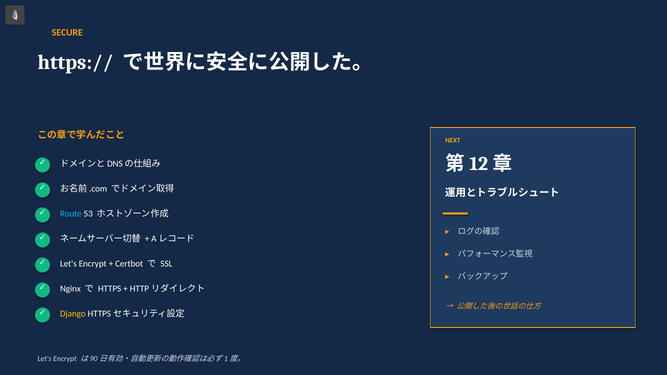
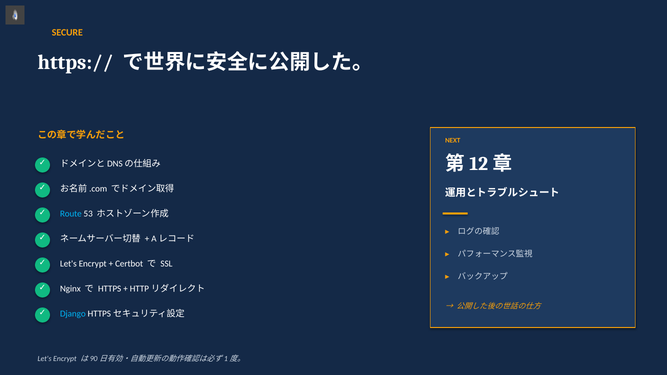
Django colour: yellow -> light blue
